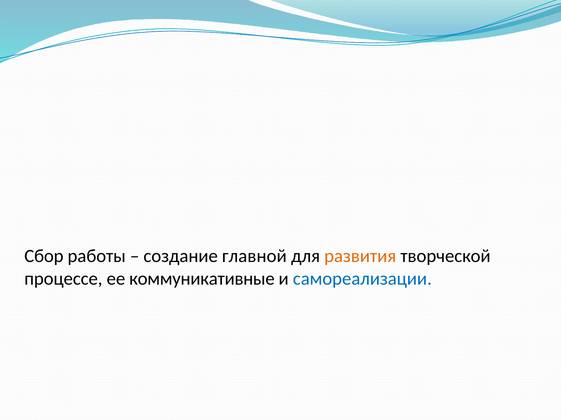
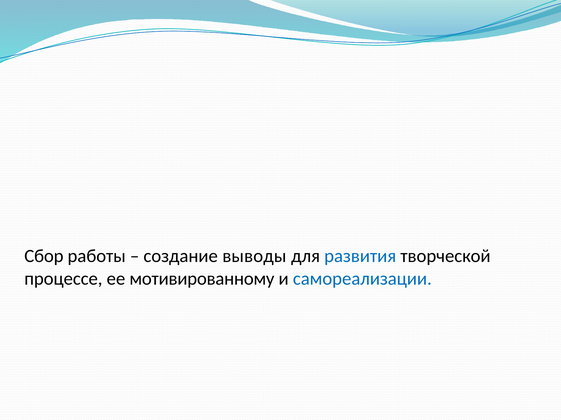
главной: главной -> выводы
развития colour: orange -> blue
коммуникативные: коммуникативные -> мотивированному
